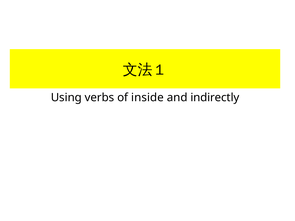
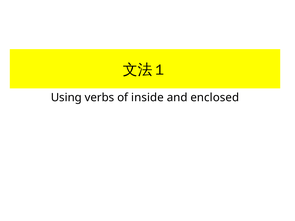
indirectly: indirectly -> enclosed
